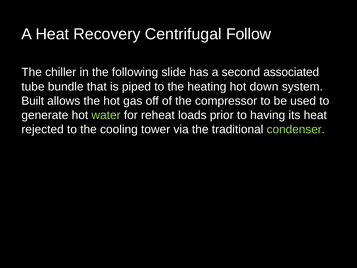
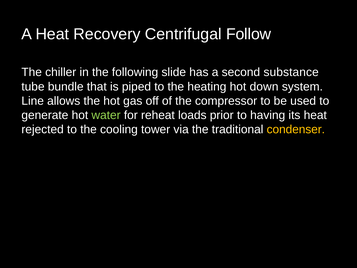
associated: associated -> substance
Built: Built -> Line
condenser colour: light green -> yellow
